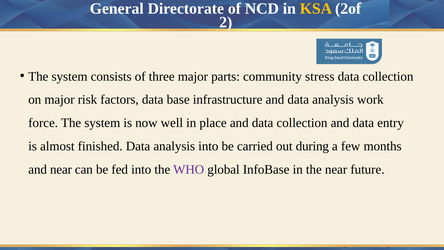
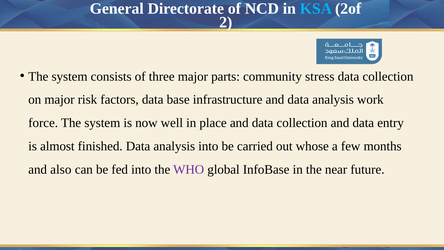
KSA colour: yellow -> light blue
during: during -> whose
and near: near -> also
